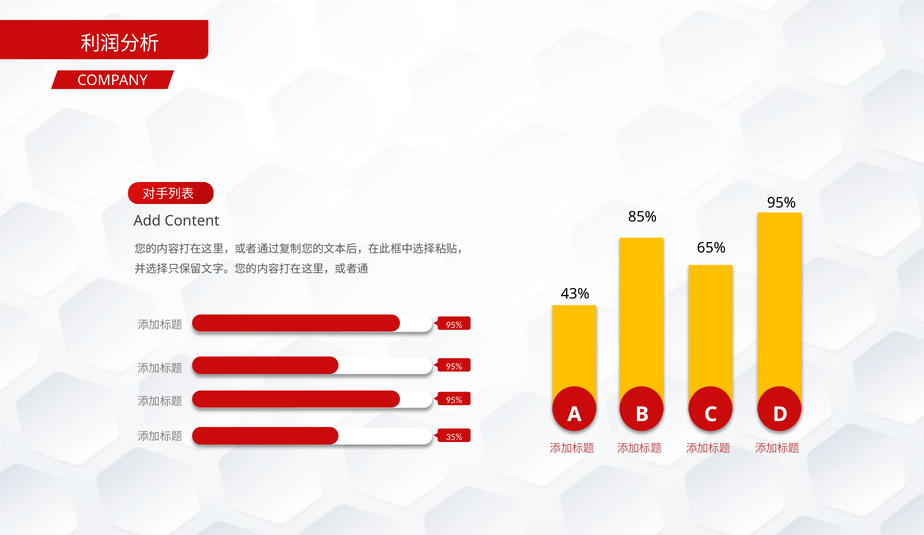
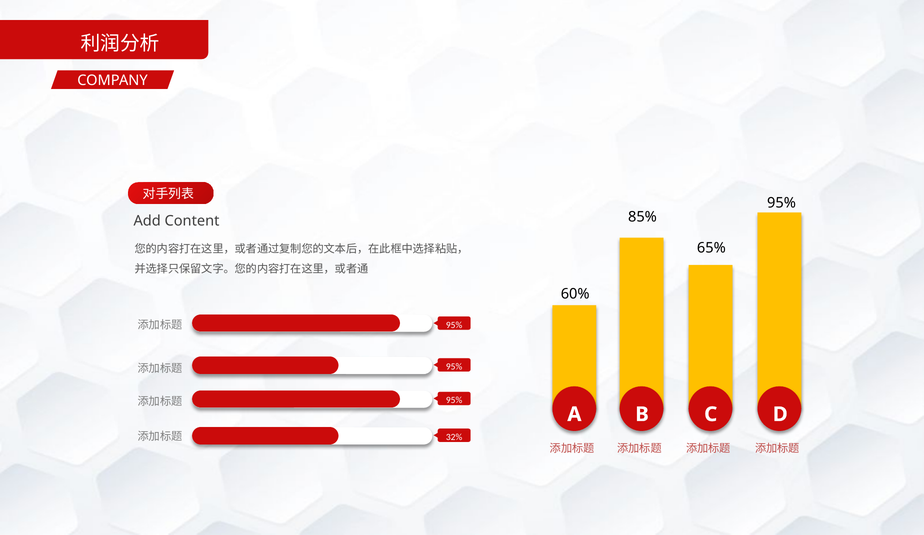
43%: 43% -> 60%
35%: 35% -> 32%
